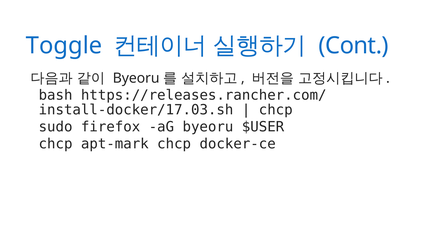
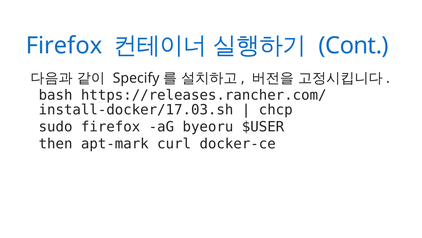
Toggle at (64, 45): Toggle -> Firefox
Byeoru at (136, 78): Byeoru -> Specify
chcp at (56, 143): chcp -> then
apt-mark chcp: chcp -> curl
